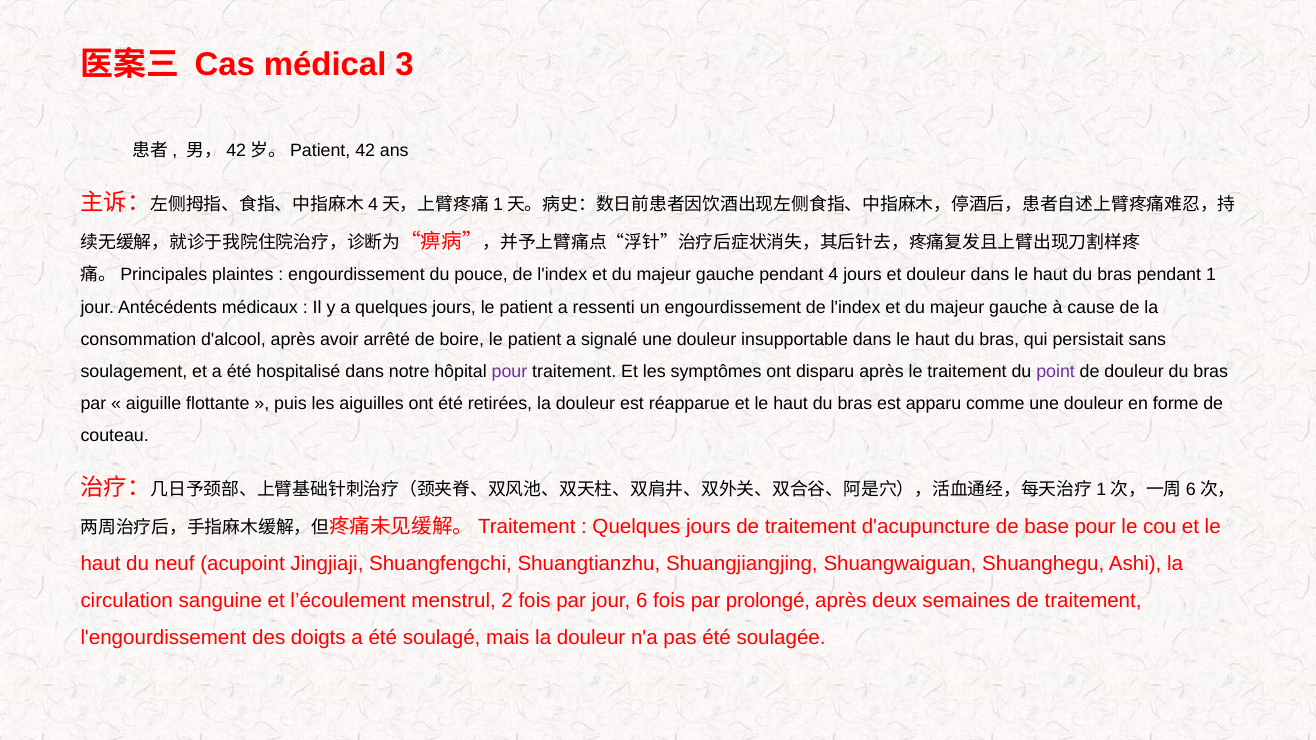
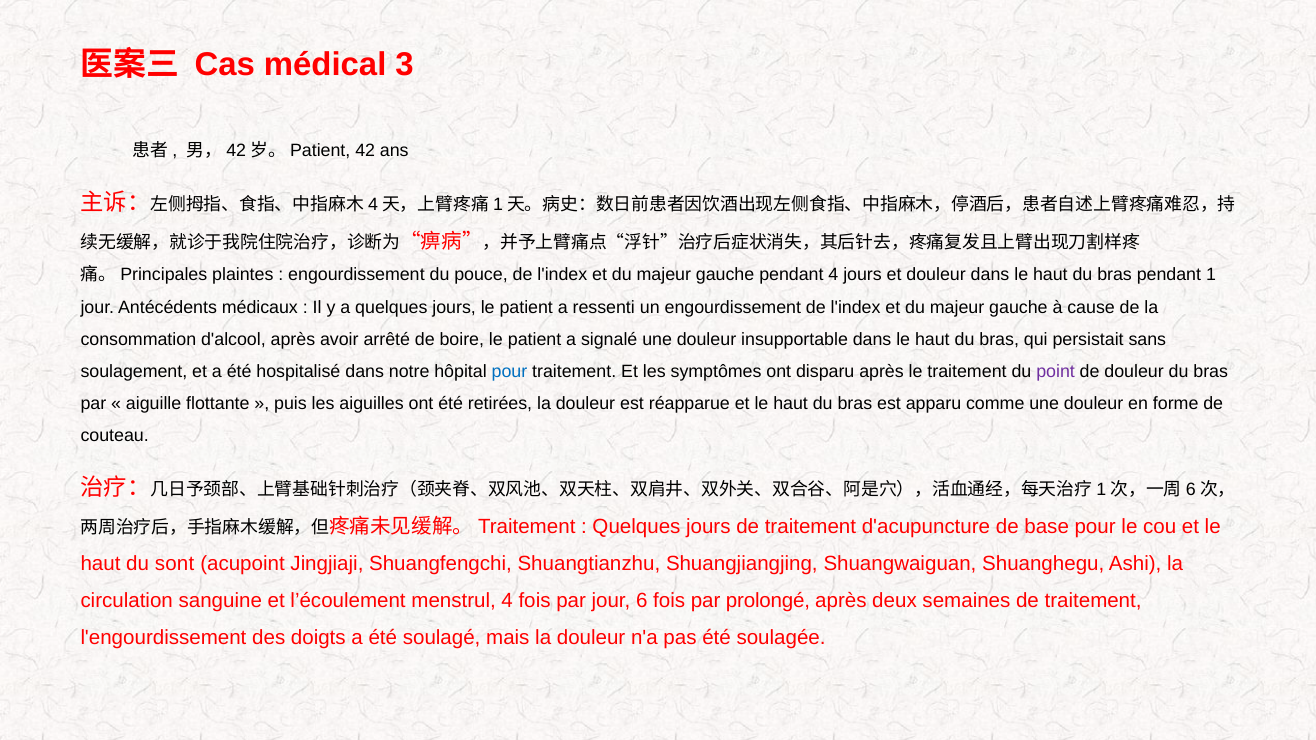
pour at (509, 371) colour: purple -> blue
neuf: neuf -> sont
menstrul 2: 2 -> 4
